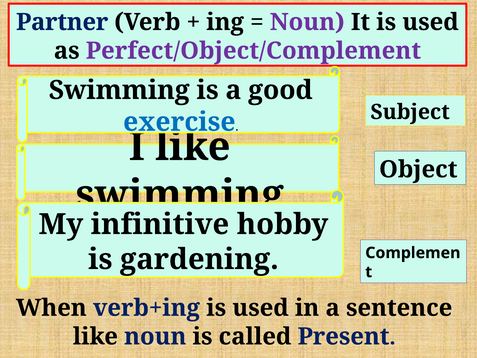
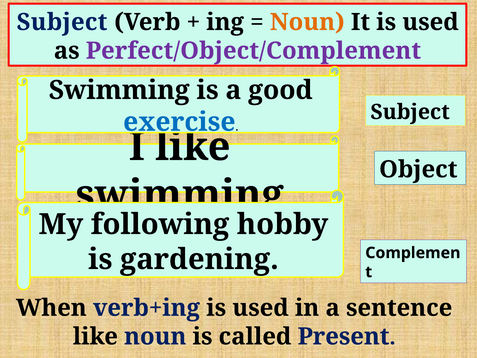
Partner at (62, 22): Partner -> Subject
Noun at (307, 22) colour: purple -> orange
infinitive: infinitive -> following
